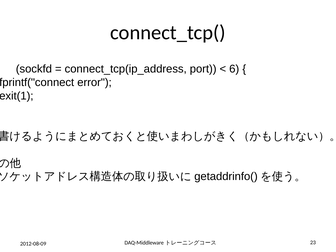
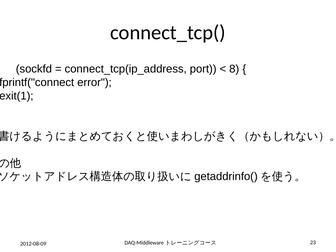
6: 6 -> 8
